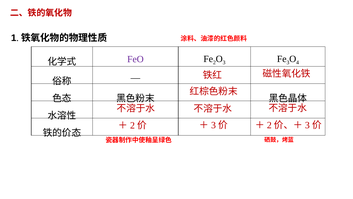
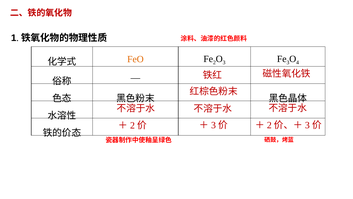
FeO colour: purple -> orange
